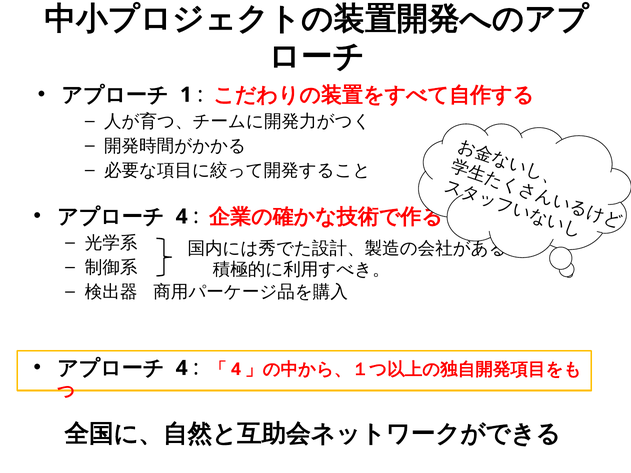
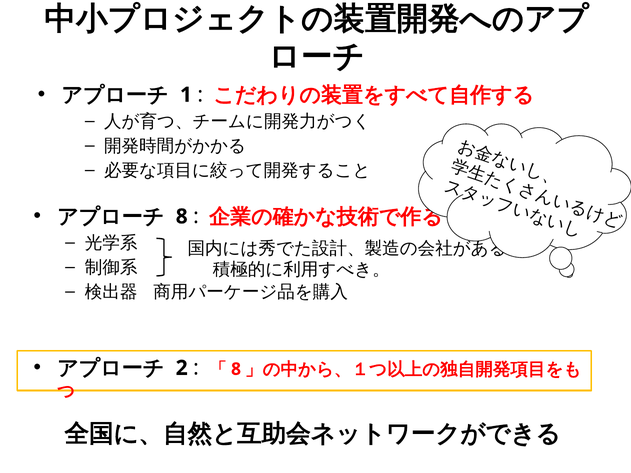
4 at (182, 217): 4 -> 8
4 at (182, 368): 4 -> 2
4 at (236, 369): 4 -> 8
